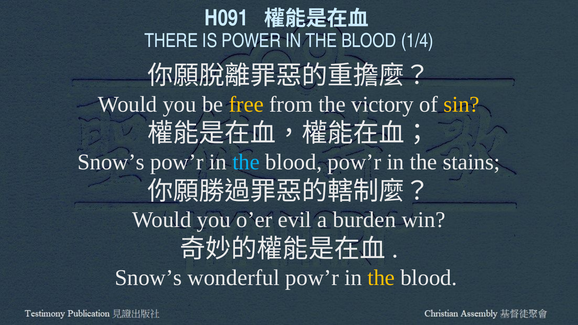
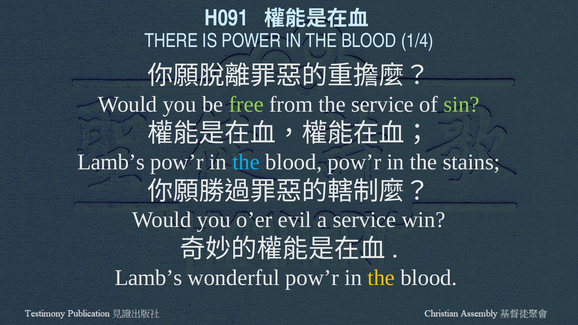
free colour: yellow -> light green
the victory: victory -> service
sin colour: yellow -> light green
Snow’s at (111, 162): Snow’s -> Lamb’s
a burden: burden -> service
Snow’s at (148, 278): Snow’s -> Lamb’s
